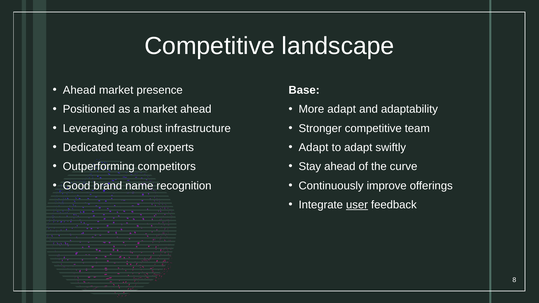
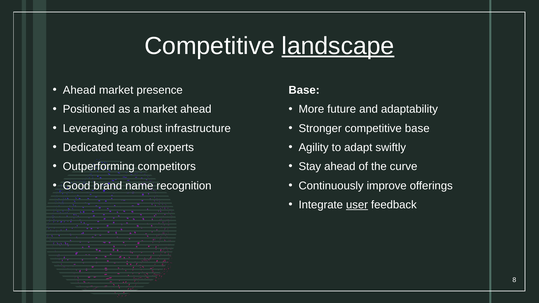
landscape underline: none -> present
More adapt: adapt -> future
competitive team: team -> base
Adapt at (314, 148): Adapt -> Agility
